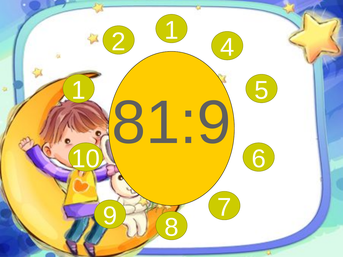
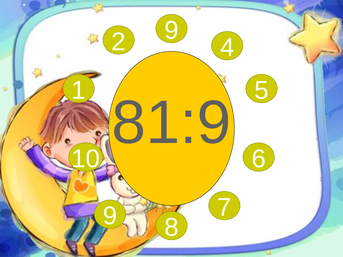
2 1: 1 -> 9
